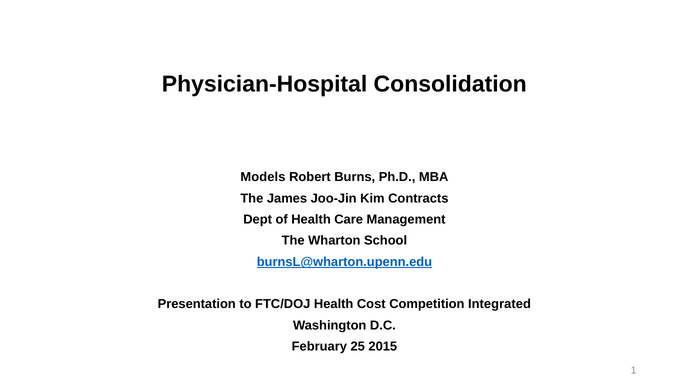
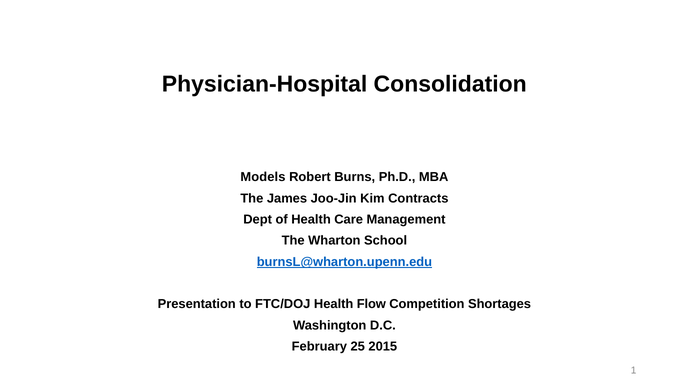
Cost: Cost -> Flow
Integrated: Integrated -> Shortages
